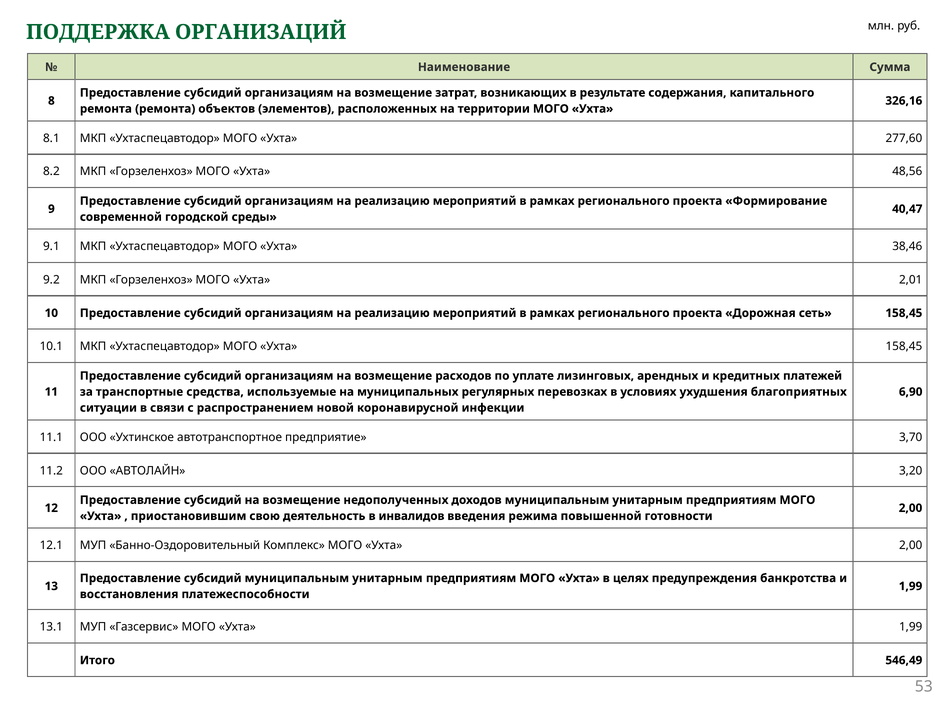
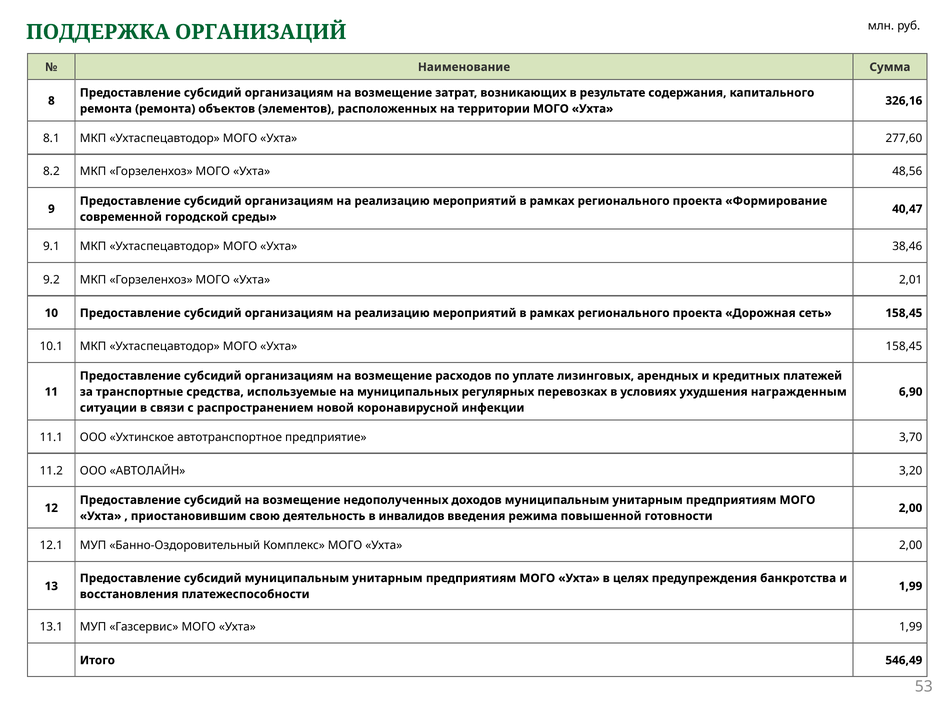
благоприятных: благоприятных -> награжденным
